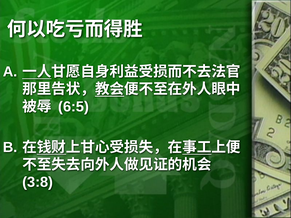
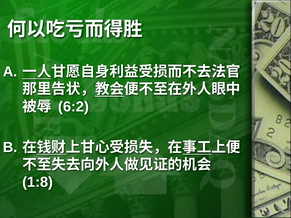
6:5: 6:5 -> 6:2
3:8: 3:8 -> 1:8
